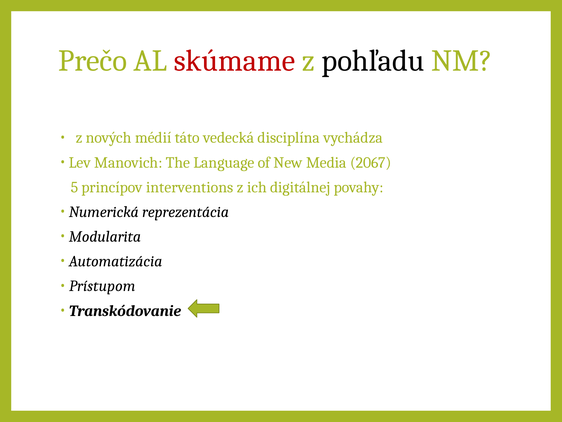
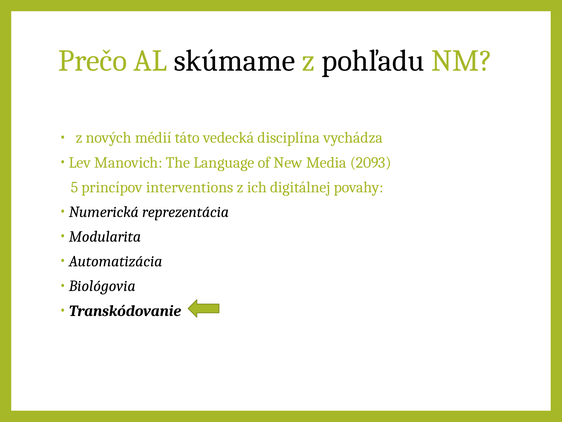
skúmame colour: red -> black
2067: 2067 -> 2093
Prístupom: Prístupom -> Biológovia
